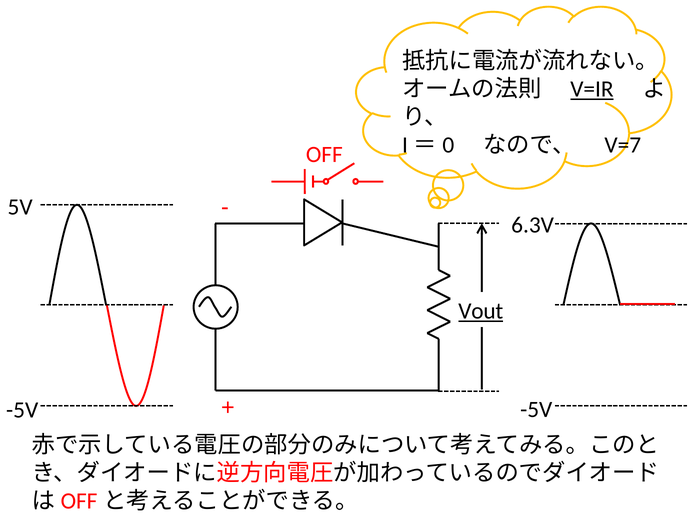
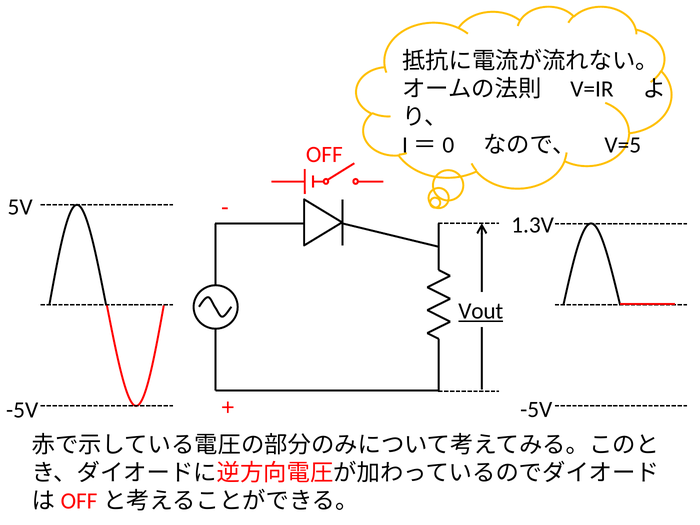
V=IR underline: present -> none
V=7: V=7 -> V=5
6.3V: 6.3V -> 1.3V
